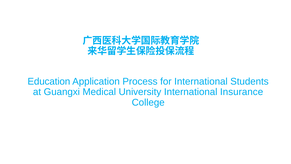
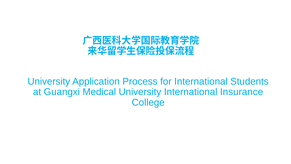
Education at (49, 81): Education -> University
